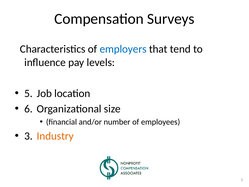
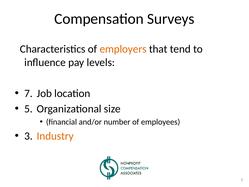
employers colour: blue -> orange
5 at (28, 93): 5 -> 7
6 at (28, 109): 6 -> 5
